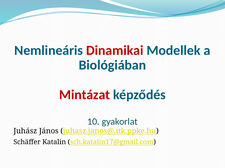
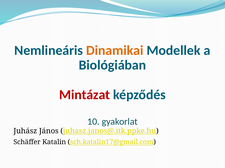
Dinamikai colour: red -> orange
